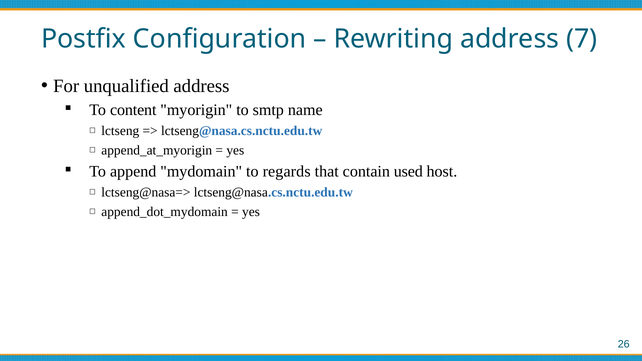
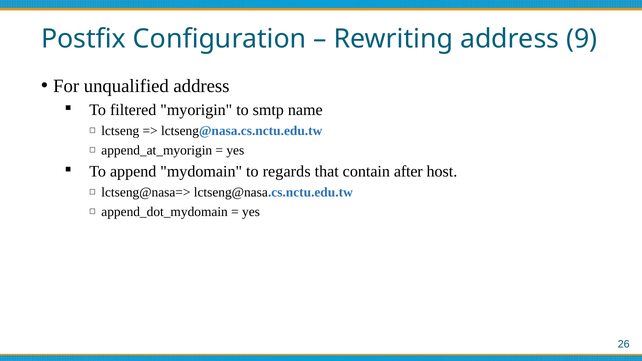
7: 7 -> 9
content: content -> filtered
used: used -> after
